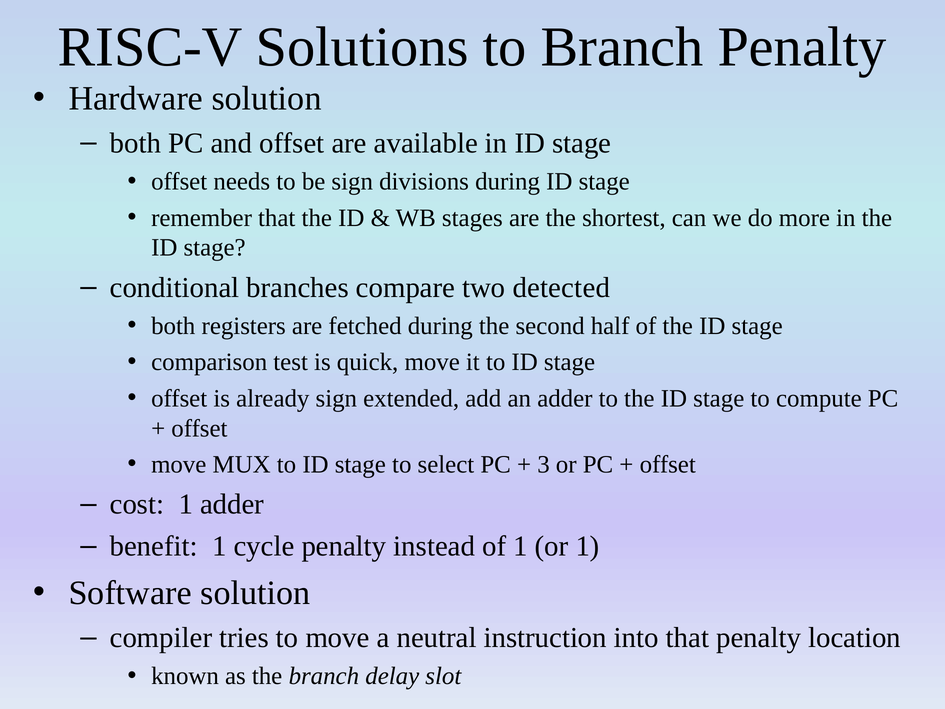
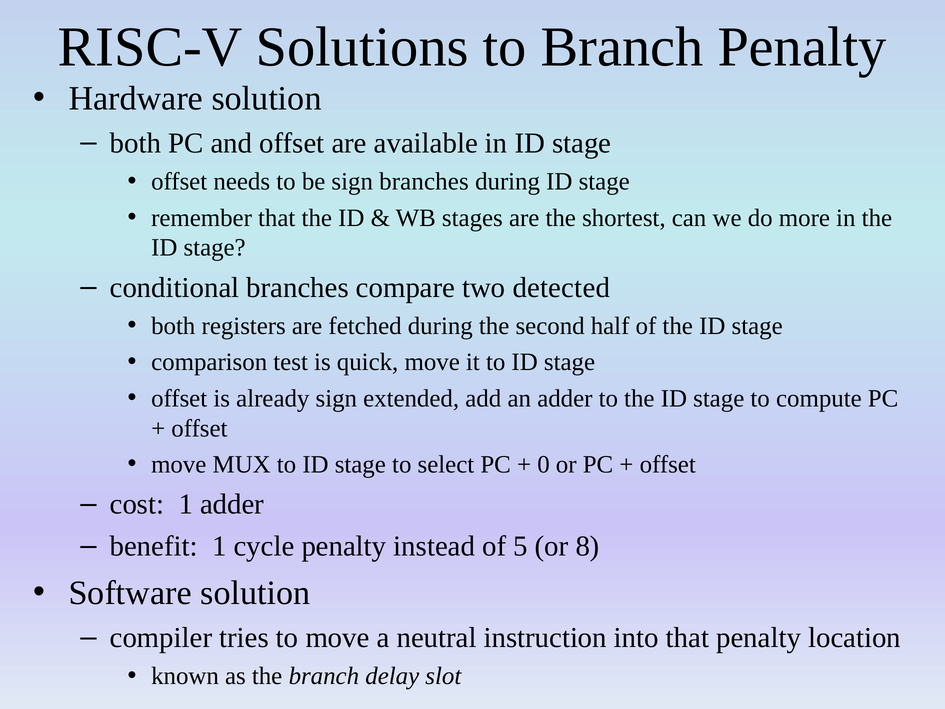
sign divisions: divisions -> branches
3: 3 -> 0
of 1: 1 -> 5
or 1: 1 -> 8
